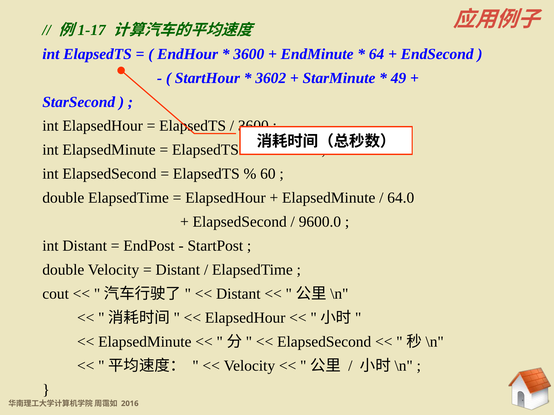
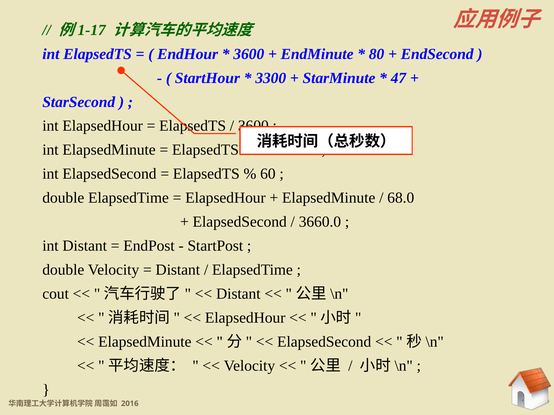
64: 64 -> 80
3602: 3602 -> 3300
49: 49 -> 47
64.0: 64.0 -> 68.0
9600.0: 9600.0 -> 3660.0
